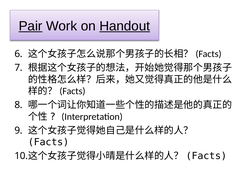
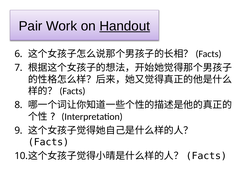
Pair underline: present -> none
